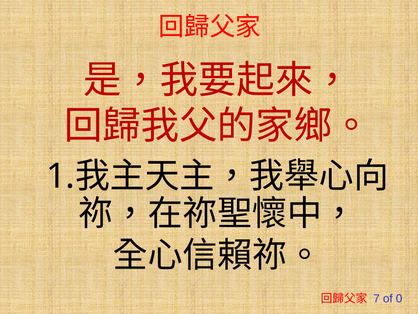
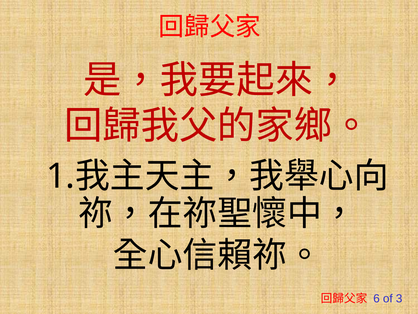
7: 7 -> 6
0: 0 -> 3
